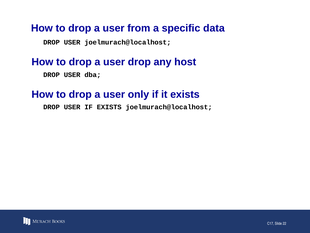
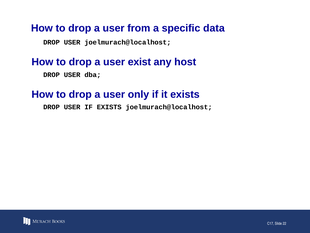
user drop: drop -> exist
